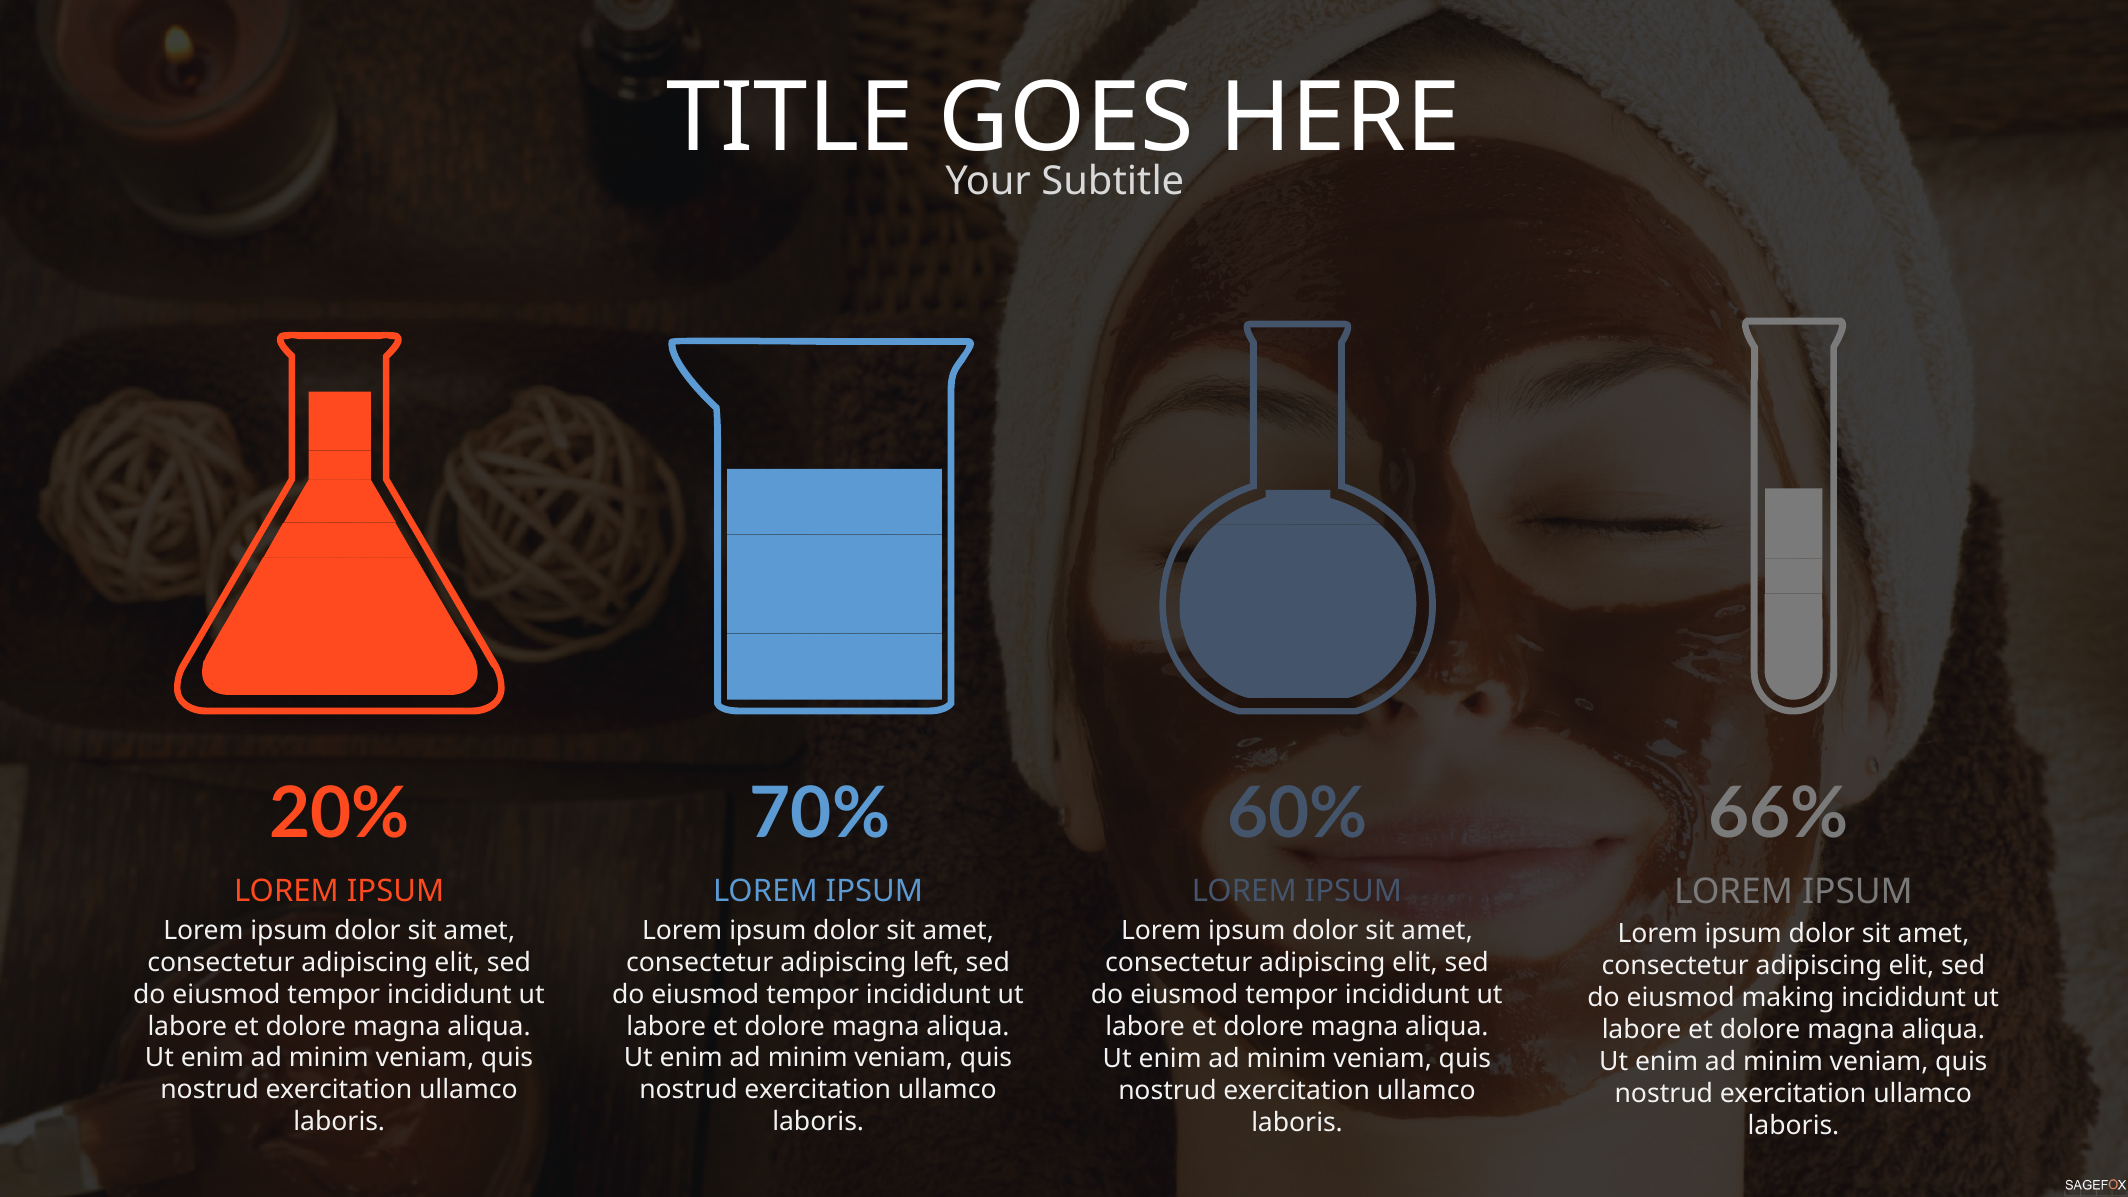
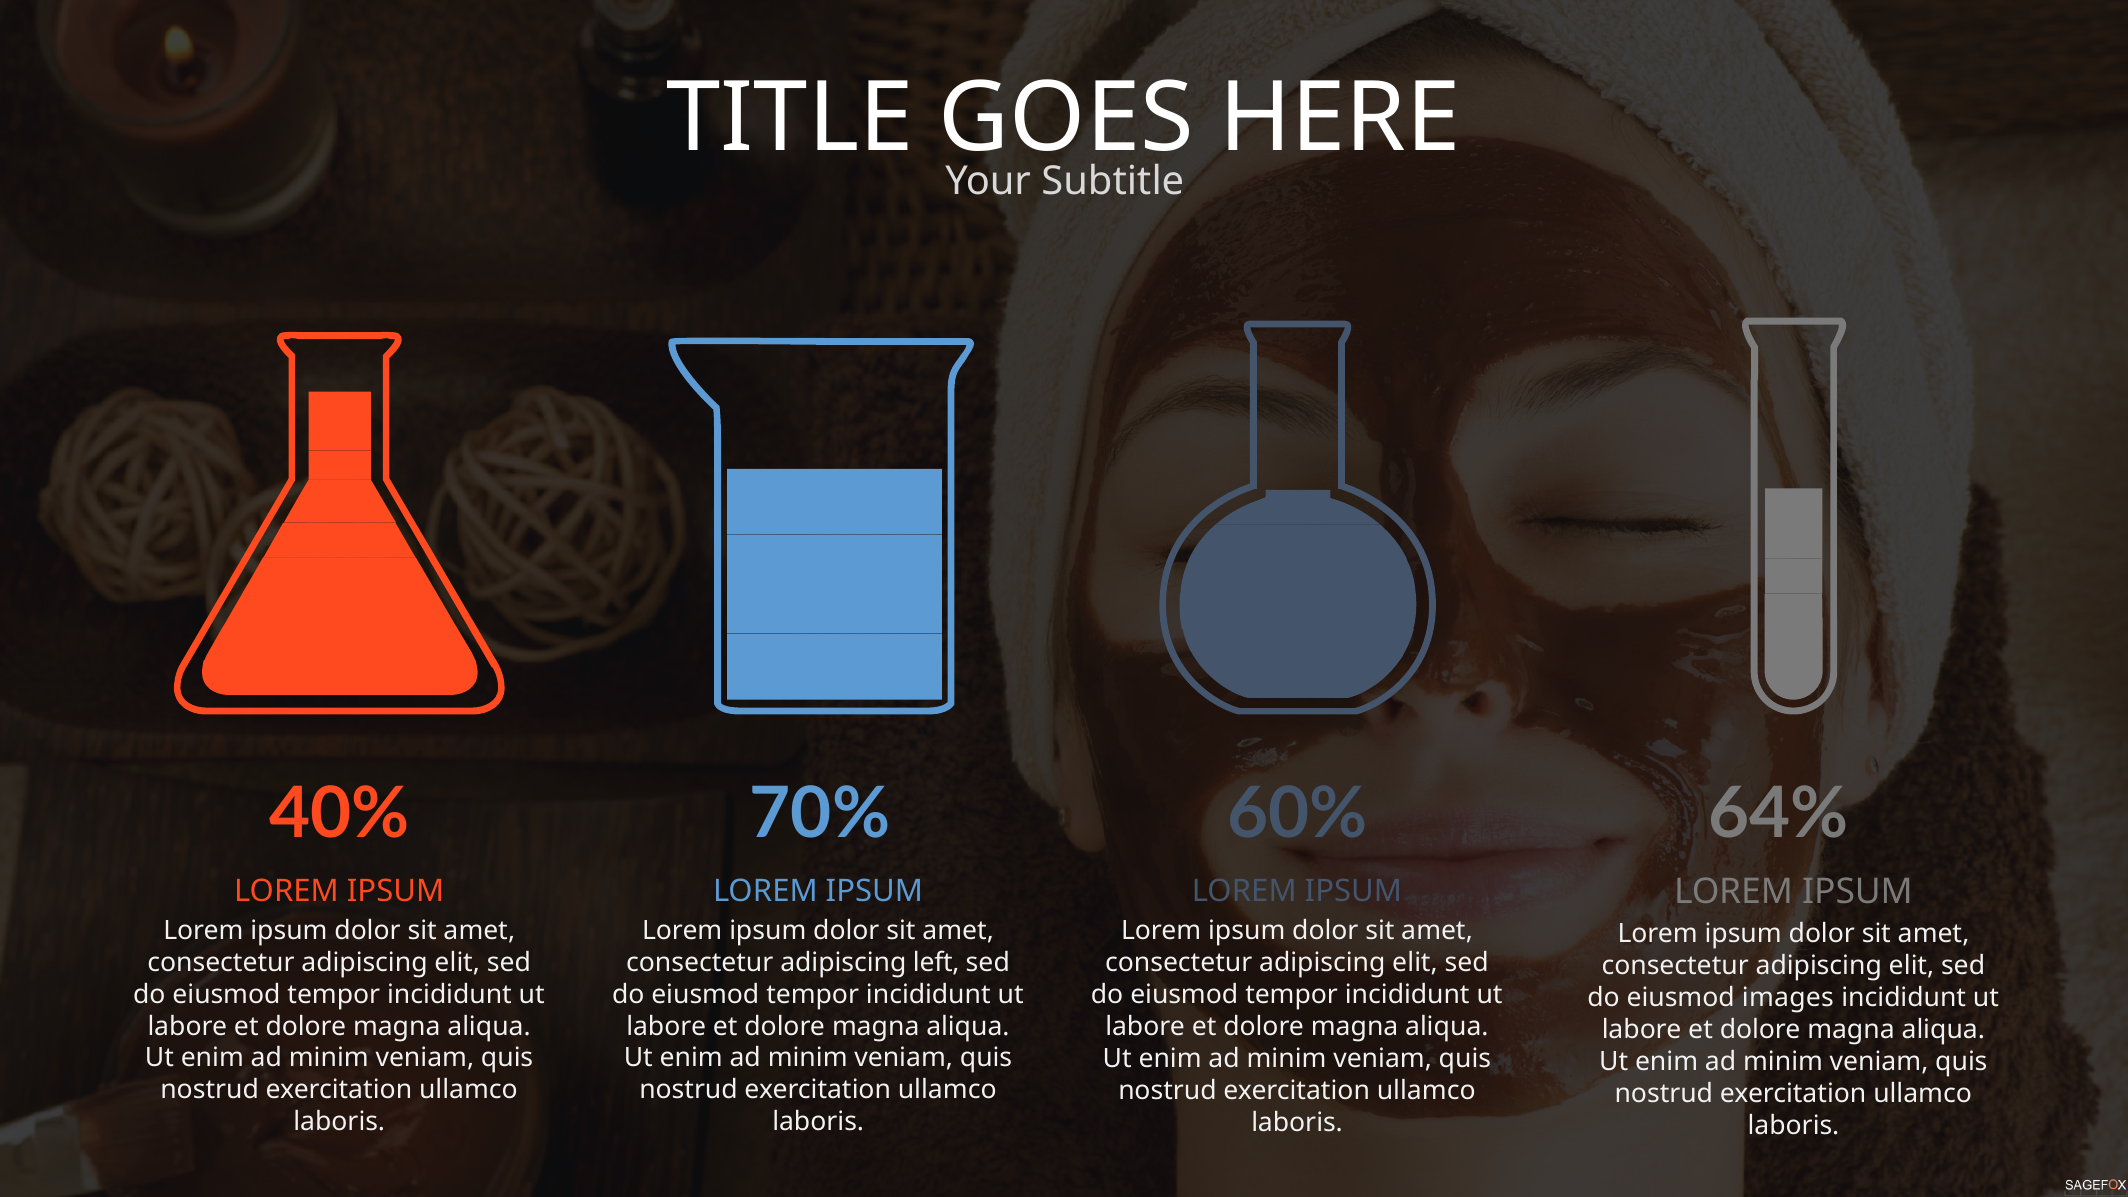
20%: 20% -> 40%
66%: 66% -> 64%
making: making -> images
